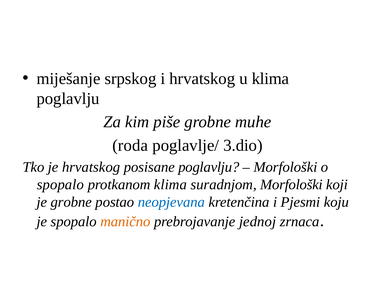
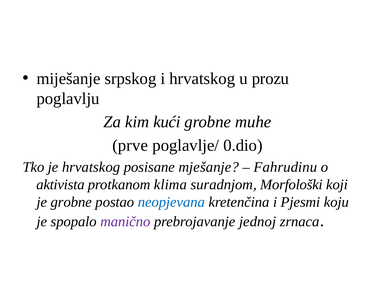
u klima: klima -> prozu
piše: piše -> kući
roda: roda -> prve
3.dio: 3.dio -> 0.dio
posisane poglavlju: poglavlju -> mješanje
Morfološki at (285, 167): Morfološki -> Fahrudinu
spopalo at (60, 185): spopalo -> aktivista
manično colour: orange -> purple
